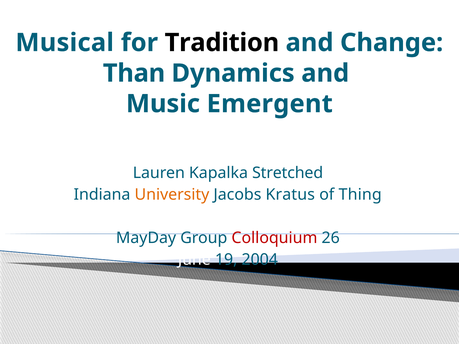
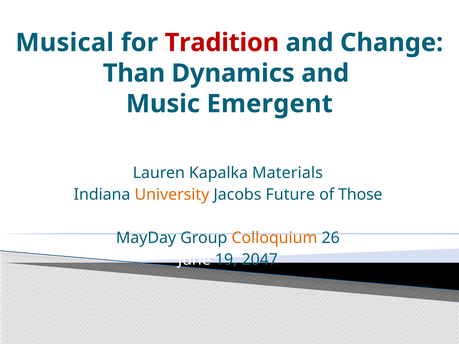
Tradition colour: black -> red
Stretched: Stretched -> Materials
Kratus: Kratus -> Future
Thing: Thing -> Those
Colloquium colour: red -> orange
2004: 2004 -> 2047
